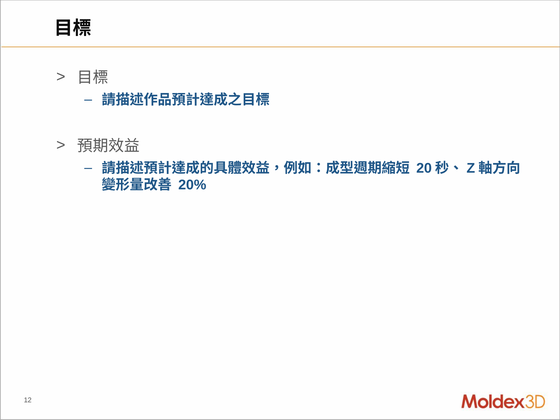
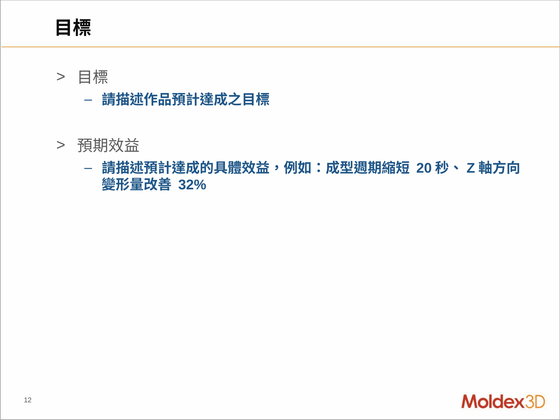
20%: 20% -> 32%
